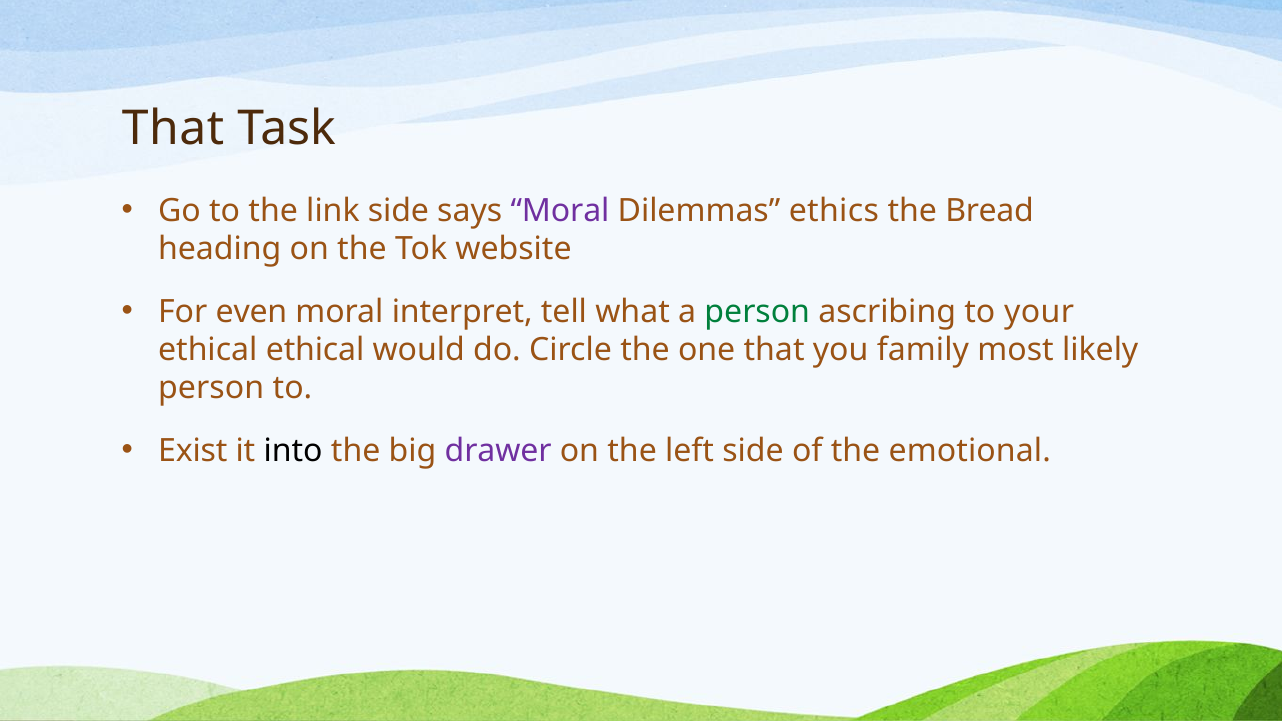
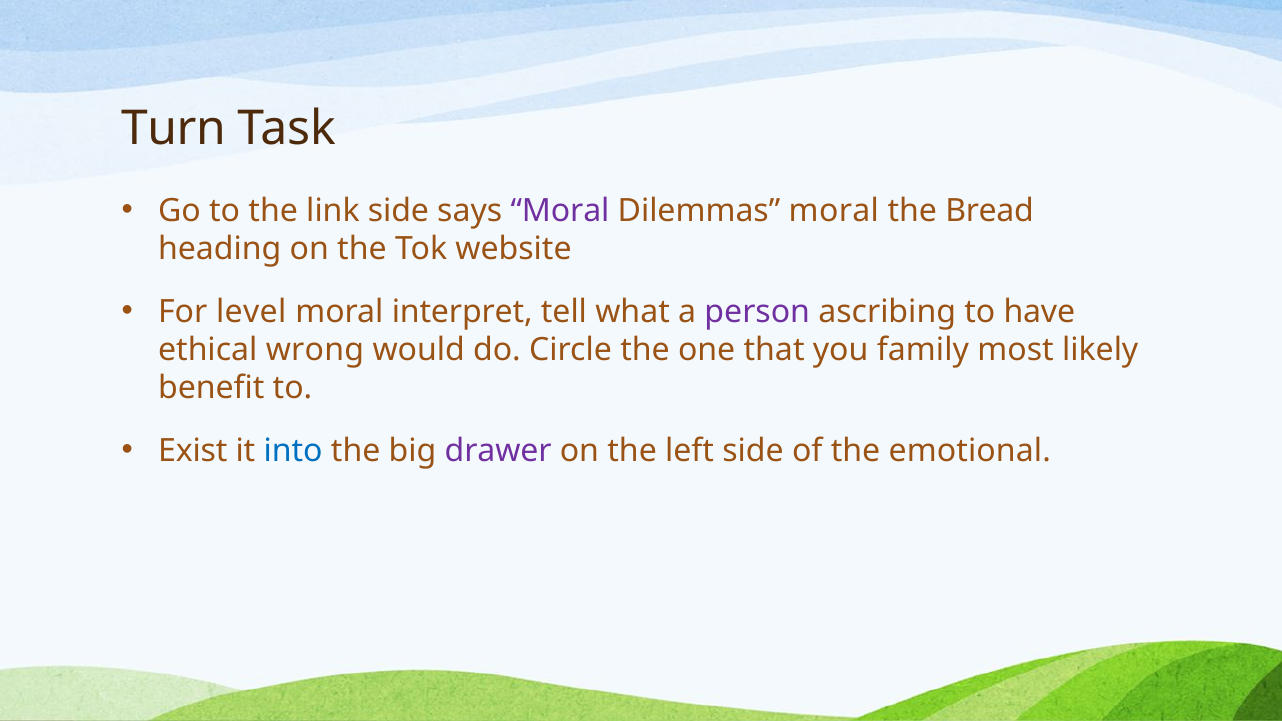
That at (173, 129): That -> Turn
Dilemmas ethics: ethics -> moral
even: even -> level
person at (757, 312) colour: green -> purple
your: your -> have
ethical ethical: ethical -> wrong
person at (211, 388): person -> benefit
into colour: black -> blue
